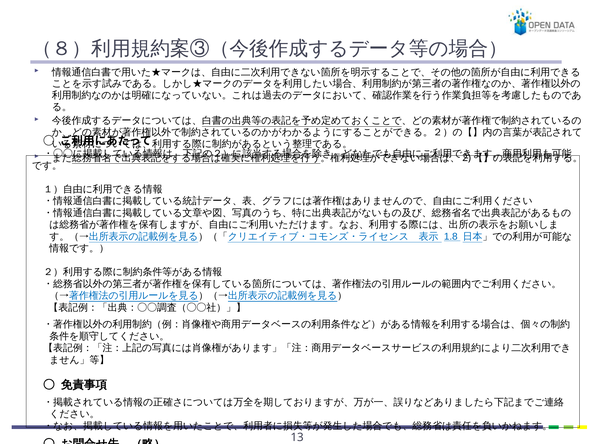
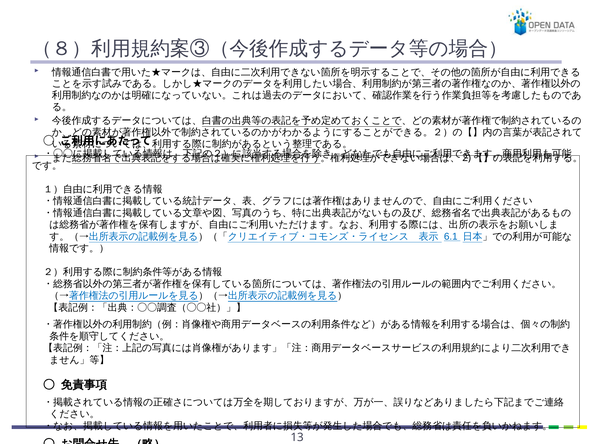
1.8: 1.8 -> 6.1
